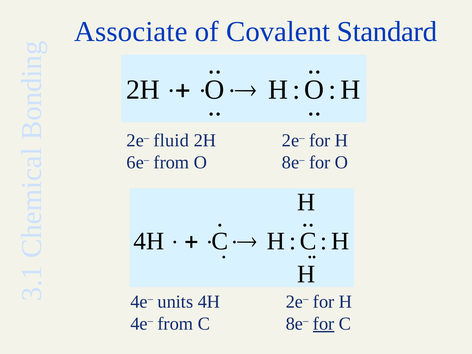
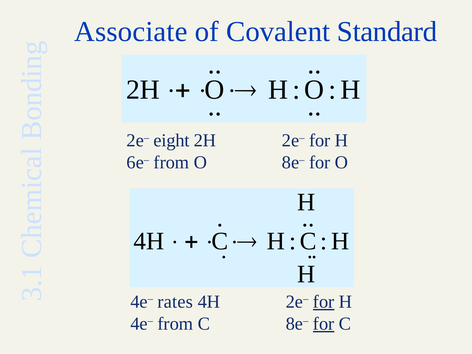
fluid: fluid -> eight
units: units -> rates
for at (324, 302) underline: none -> present
